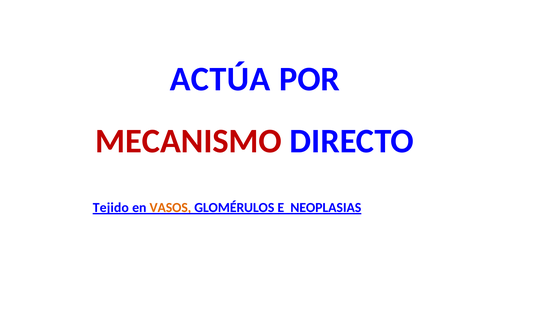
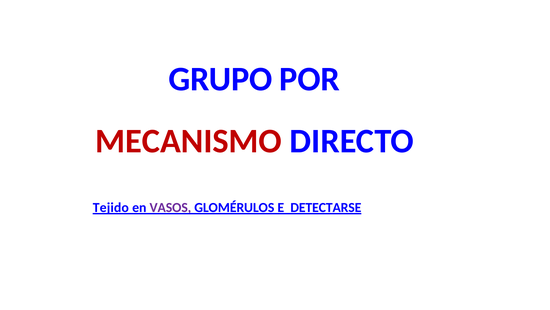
ACTÚA: ACTÚA -> GRUPO
VASOS colour: orange -> purple
NEOPLASIAS: NEOPLASIAS -> DETECTARSE
